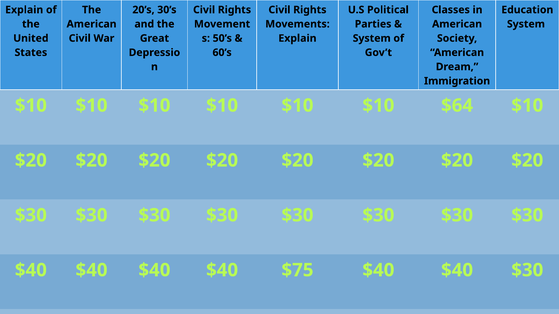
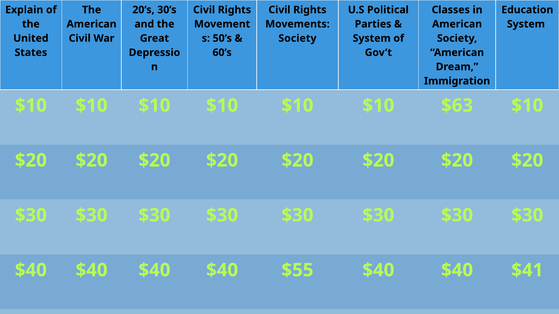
Explain at (297, 38): Explain -> Society
$64: $64 -> $63
$75: $75 -> $55
$40 $30: $30 -> $41
